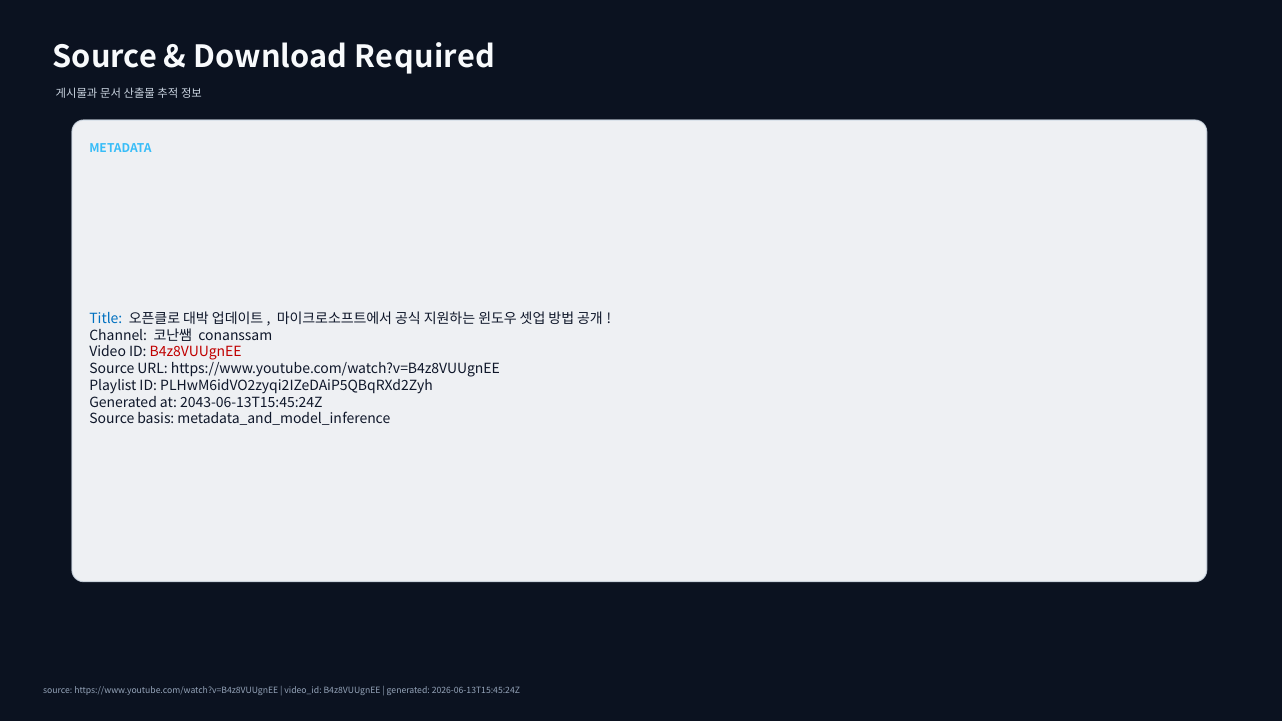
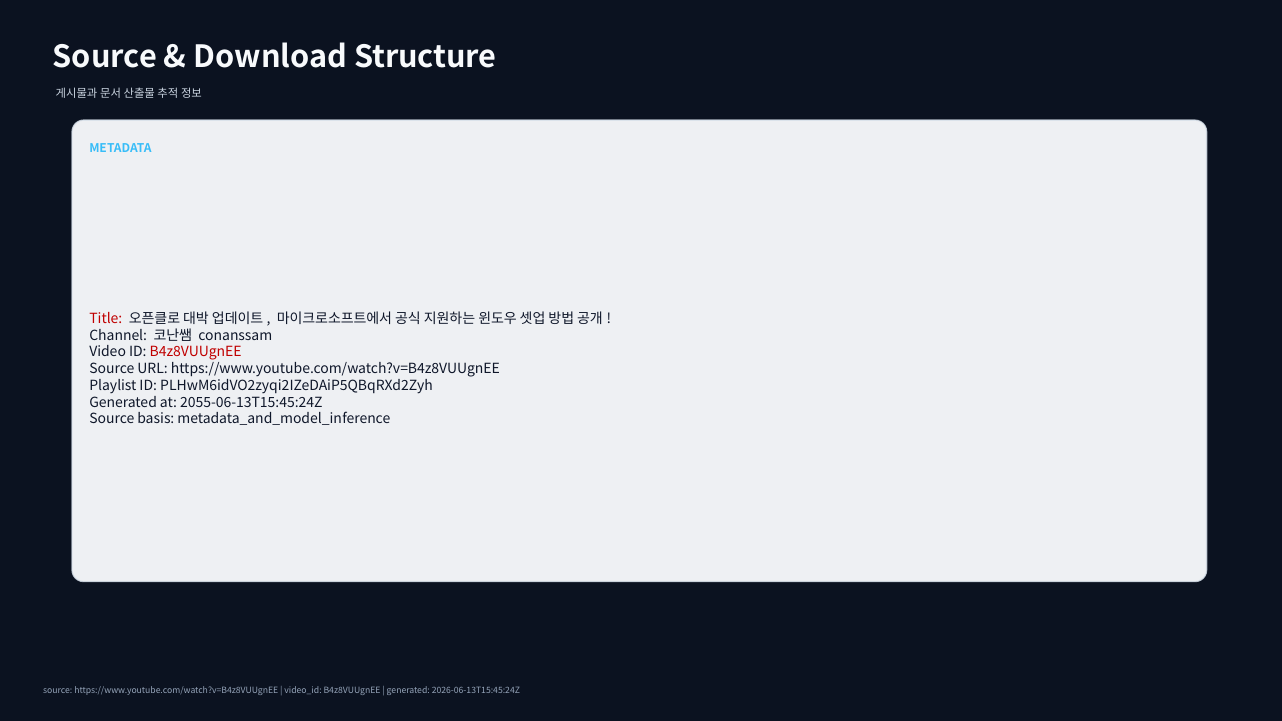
Required: Required -> Structure
Title colour: blue -> red
2043-06-13T15:45:24Z: 2043-06-13T15:45:24Z -> 2055-06-13T15:45:24Z
